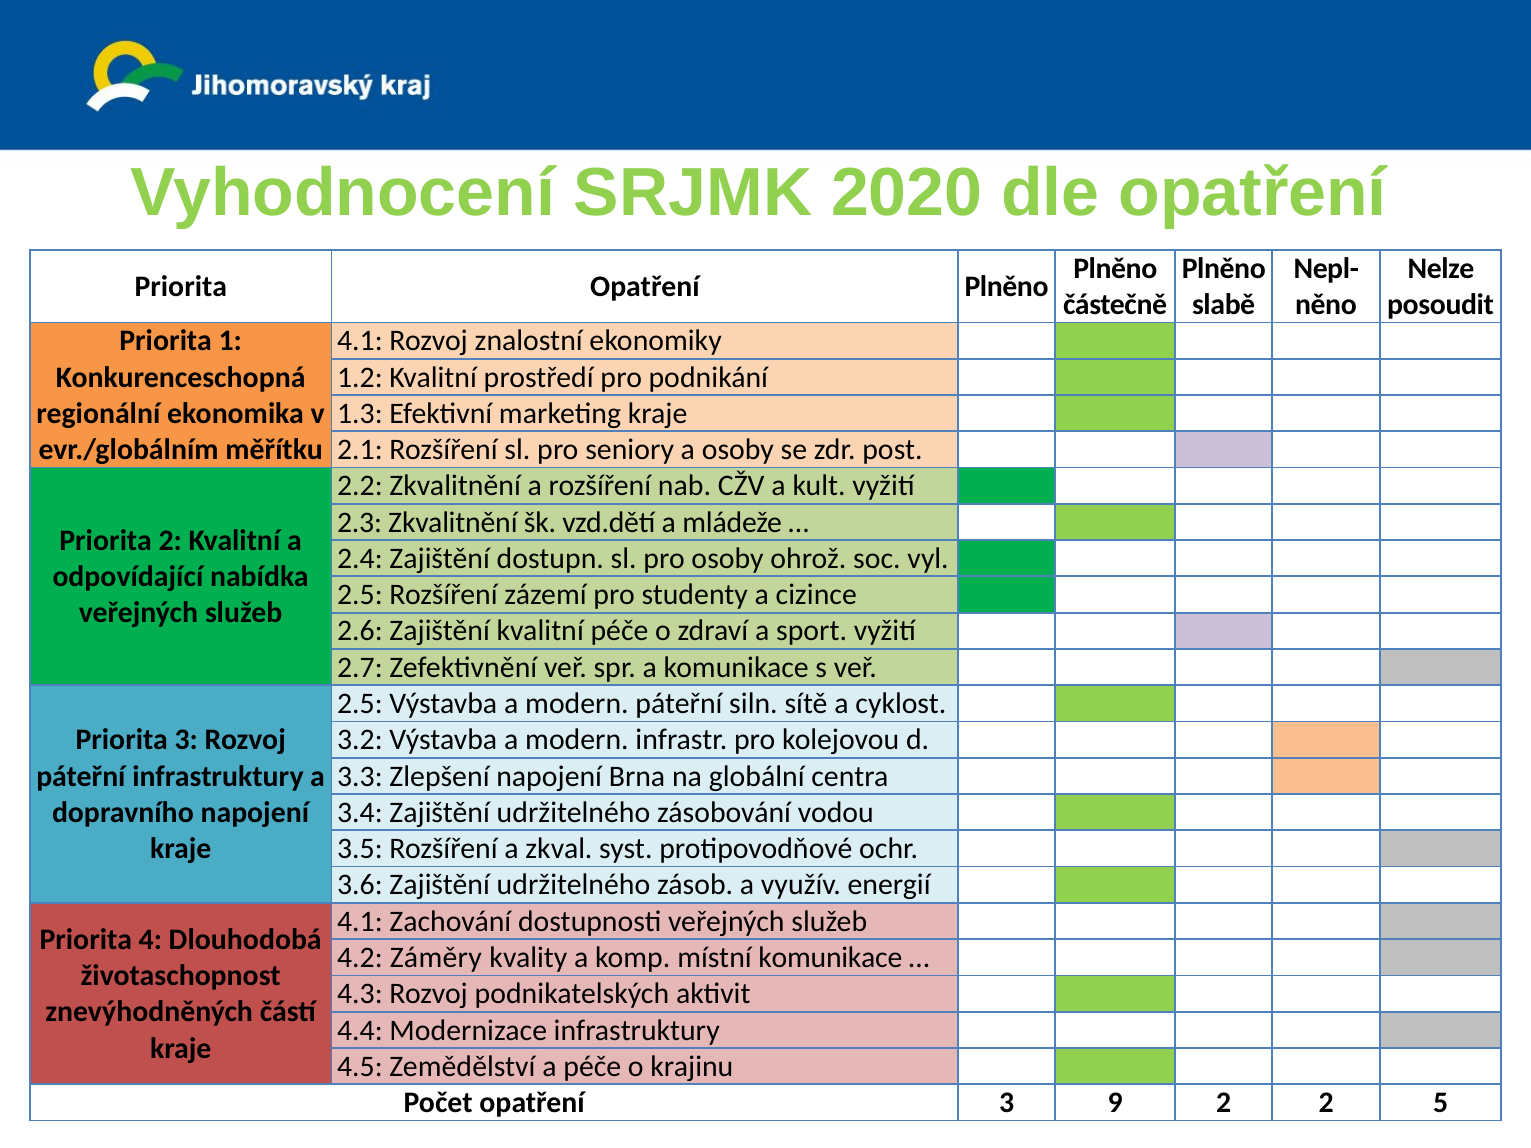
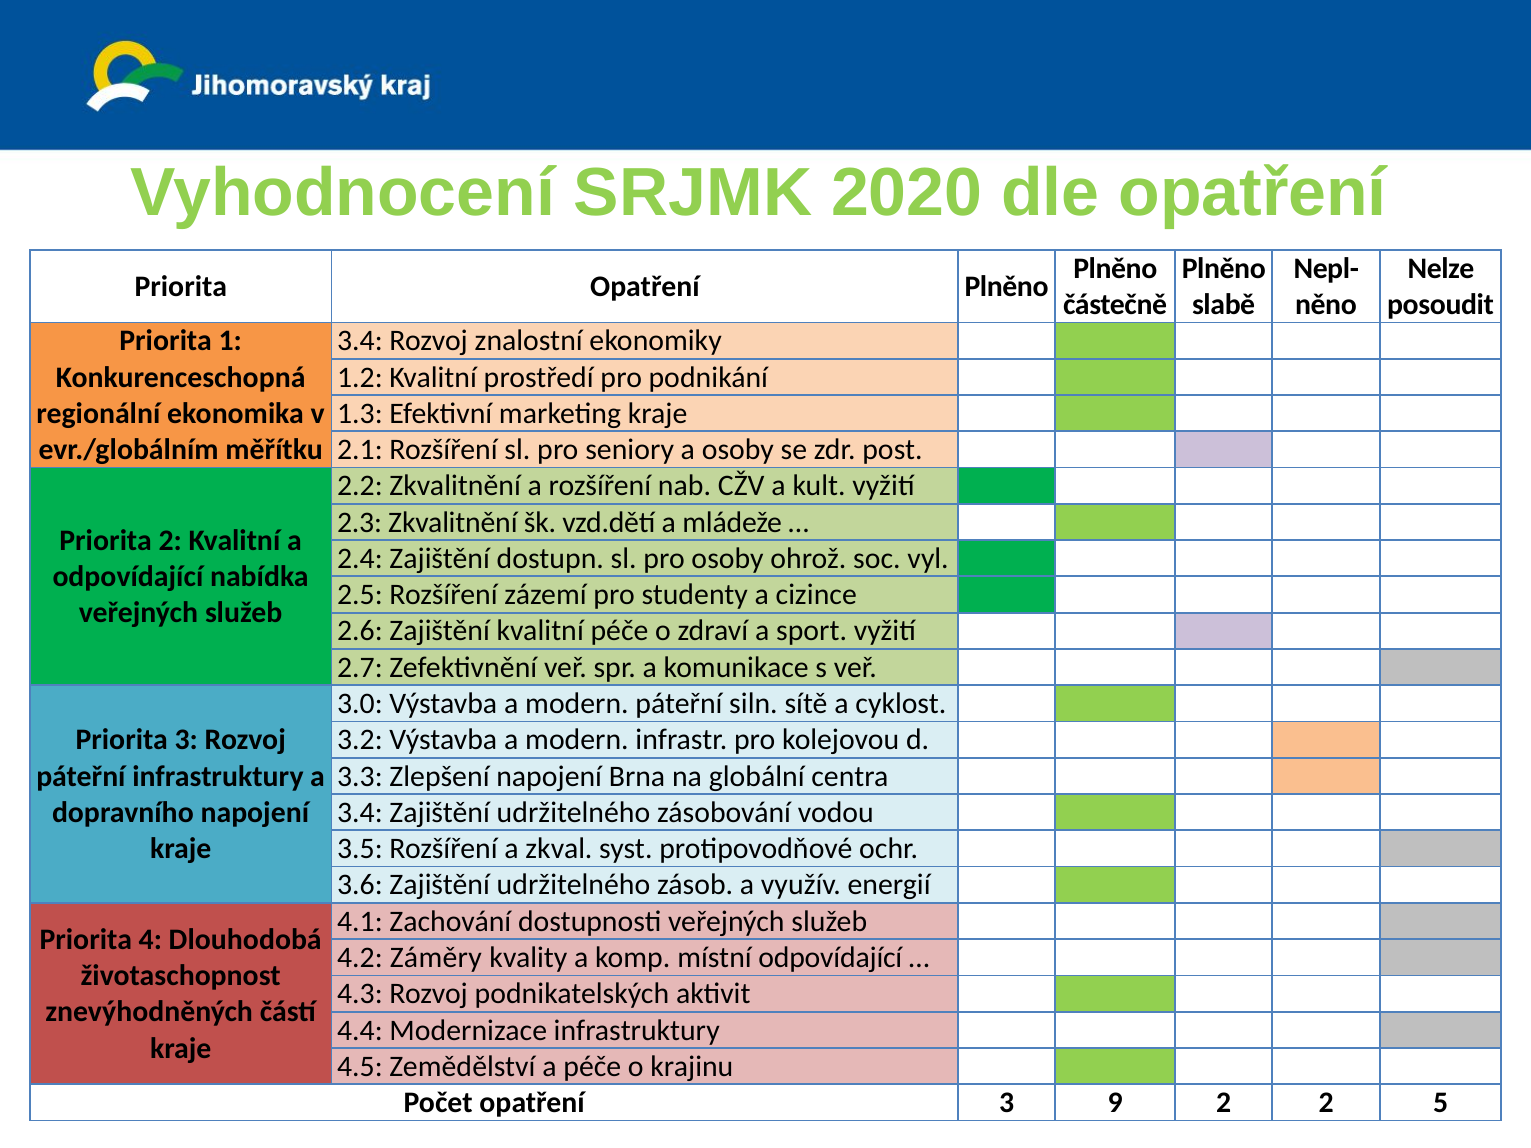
4.1 at (360, 341): 4.1 -> 3.4
2.5 at (360, 704): 2.5 -> 3.0
místní komunikace: komunikace -> odpovídající
